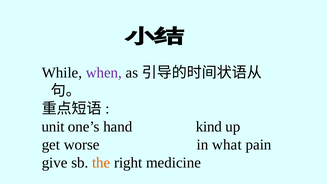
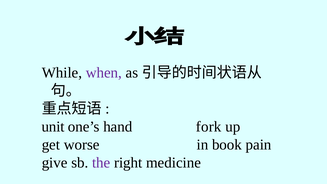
kind: kind -> fork
what: what -> book
the colour: orange -> purple
